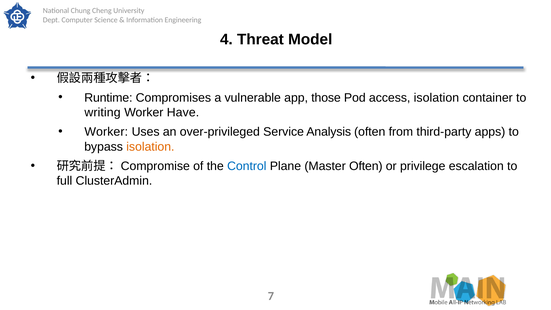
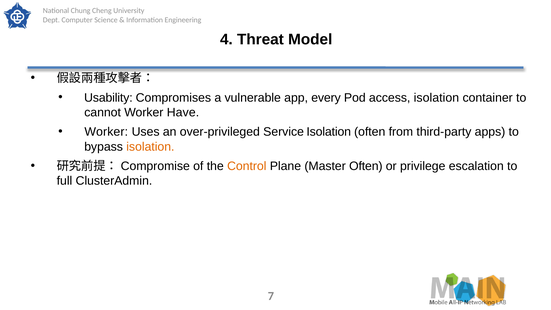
Runtime: Runtime -> Usability
those: those -> every
writing: writing -> cannot
Service Analysis: Analysis -> Isolation
Control colour: blue -> orange
